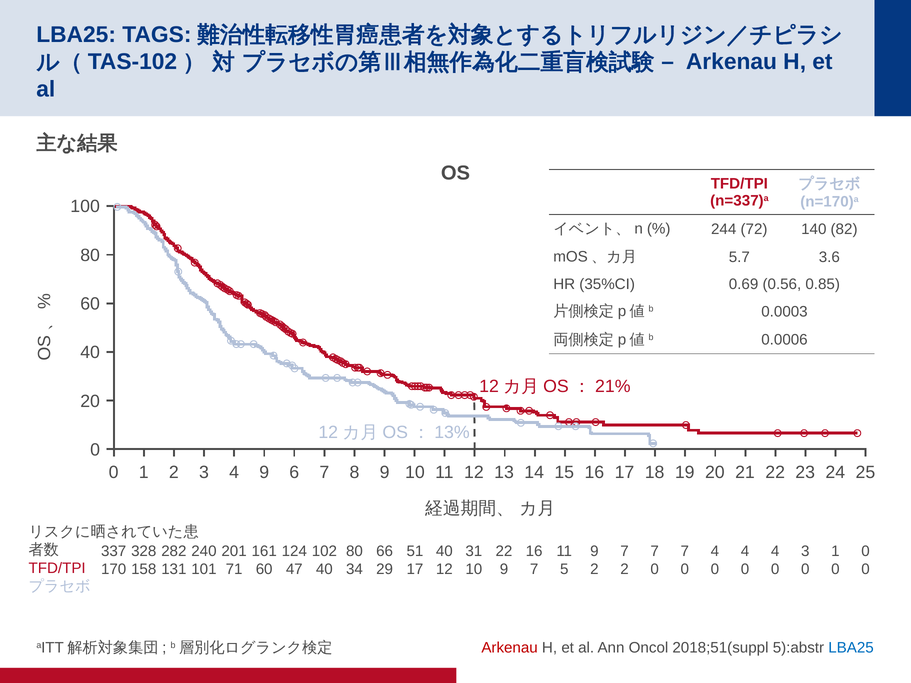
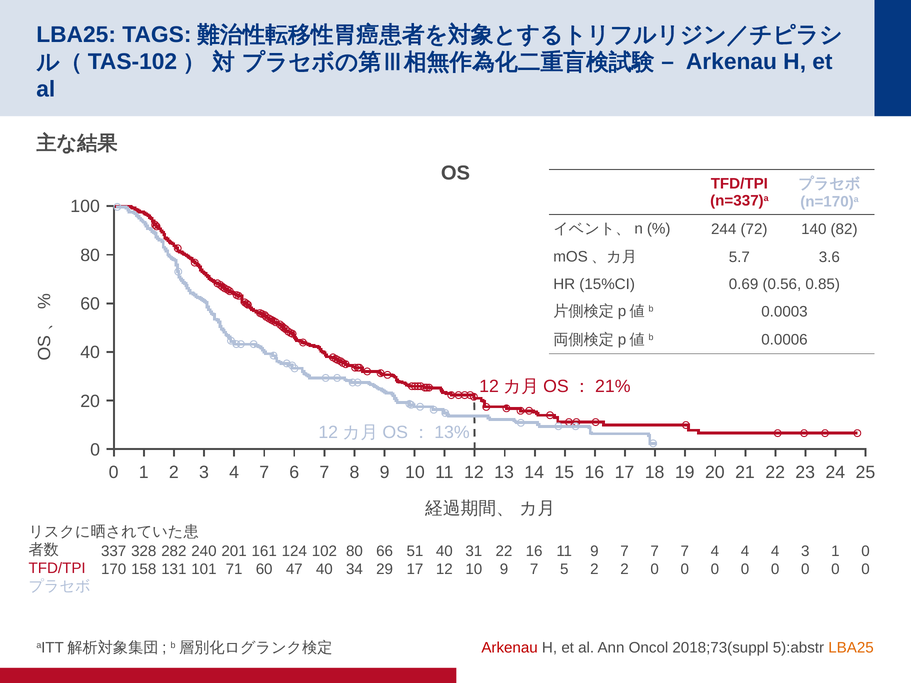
35%CI: 35%CI -> 15%CI
4 9: 9 -> 7
2018;51(suppl: 2018;51(suppl -> 2018;73(suppl
LBA25 at (851, 648) colour: blue -> orange
